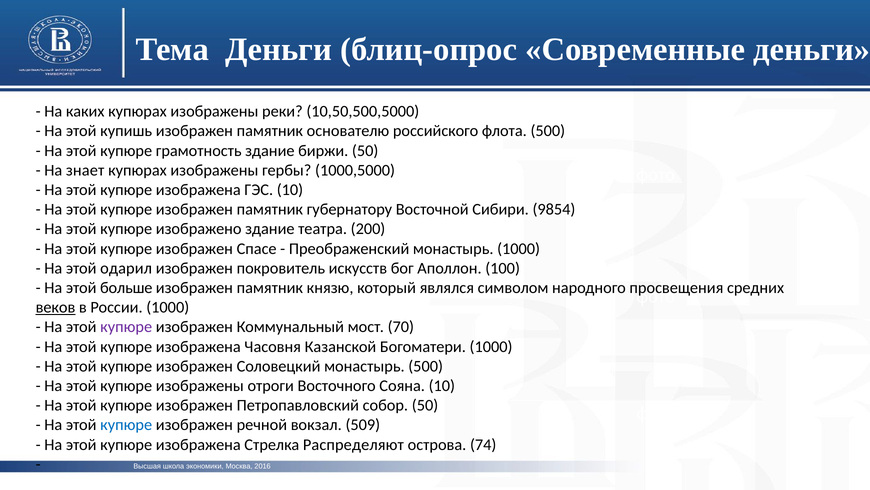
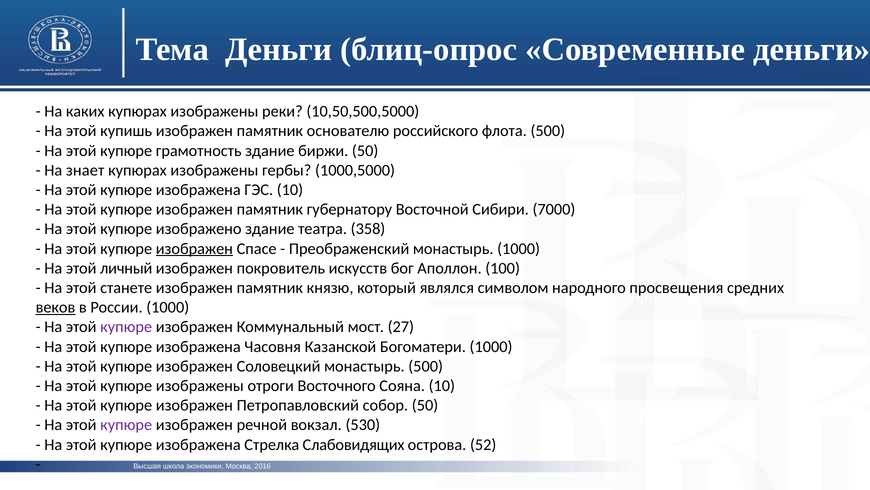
9854: 9854 -> 7000
200: 200 -> 358
изображен at (194, 248) underline: none -> present
одарил: одарил -> личный
больше: больше -> станете
70: 70 -> 27
купюре at (126, 425) colour: blue -> purple
509: 509 -> 530
Распределяют: Распределяют -> Слабовидящих
74: 74 -> 52
